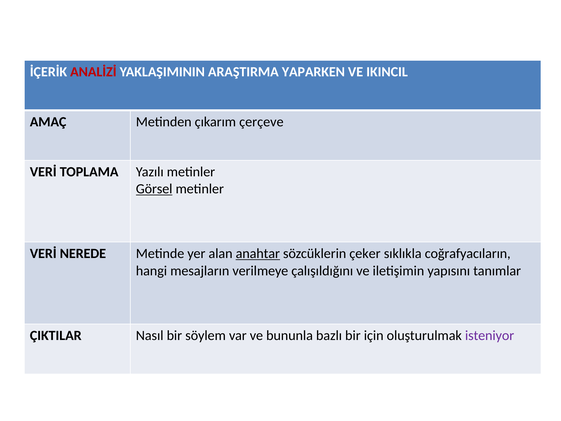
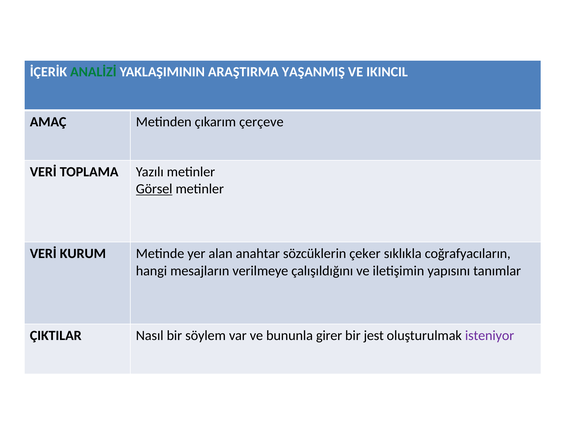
ANALİZİ colour: red -> green
YAPARKEN: YAPARKEN -> YAŞANMIŞ
NEREDE: NEREDE -> KURUM
anahtar underline: present -> none
bazlı: bazlı -> girer
için: için -> jest
